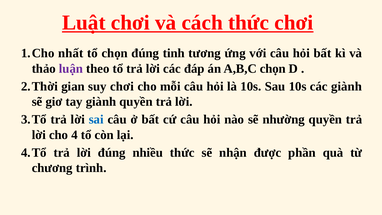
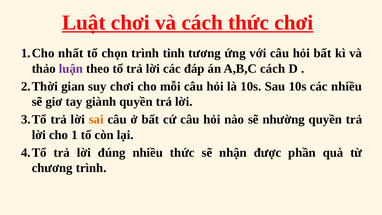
chọn đúng: đúng -> trình
A,B,C chọn: chọn -> cách
các giành: giành -> nhiều
sai colour: blue -> orange
4: 4 -> 1
